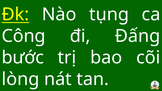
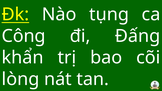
bước: bước -> khẩn
